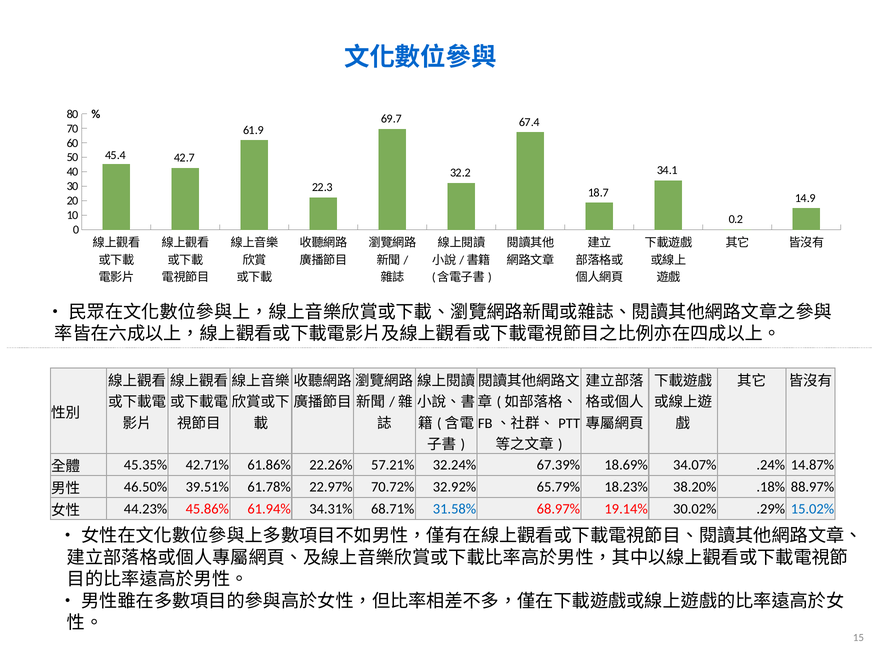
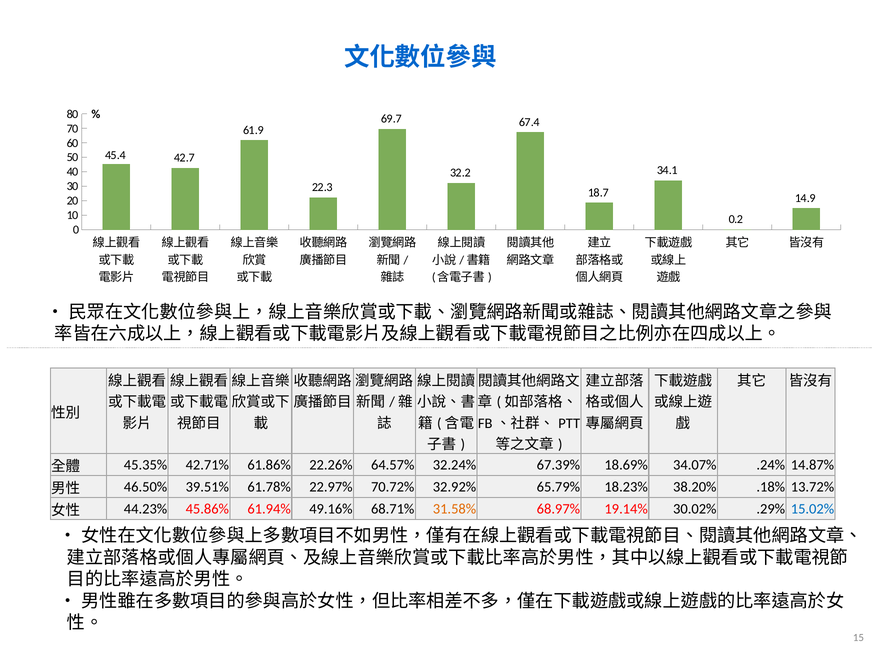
57.21%: 57.21% -> 64.57%
88.97%: 88.97% -> 13.72%
34.31%: 34.31% -> 49.16%
31.58% colour: blue -> orange
